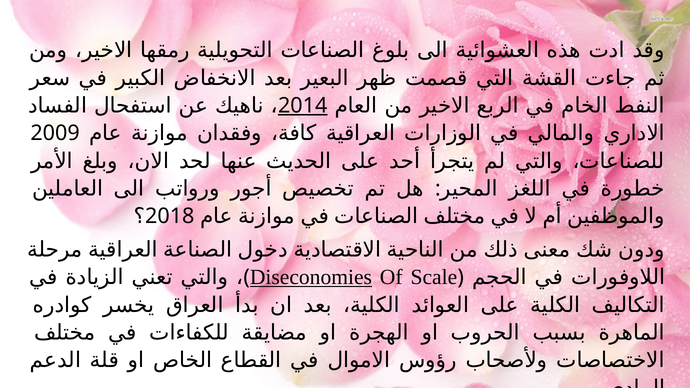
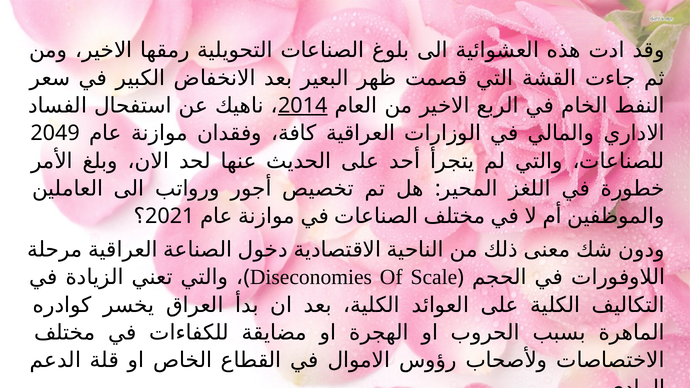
2009: 2009 -> 2049
2018: 2018 -> 2021
Diseconomies underline: present -> none
